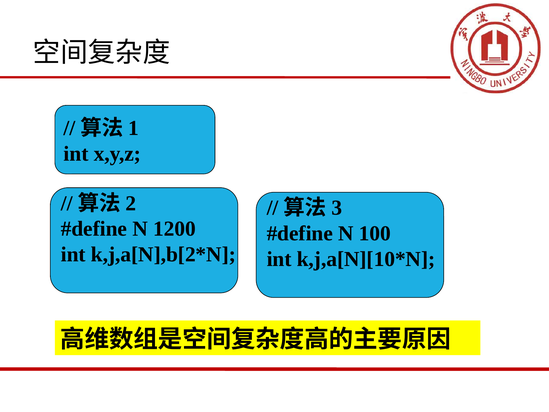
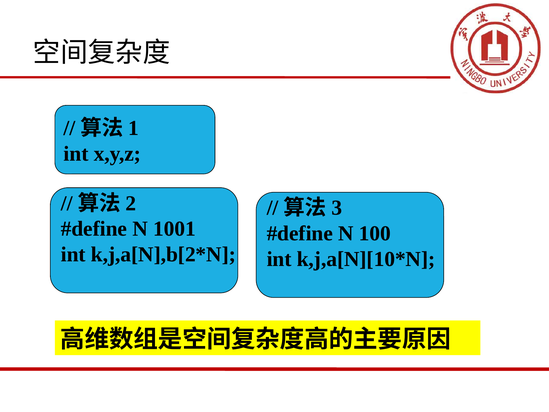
1200: 1200 -> 1001
